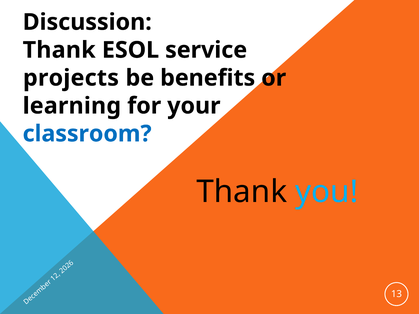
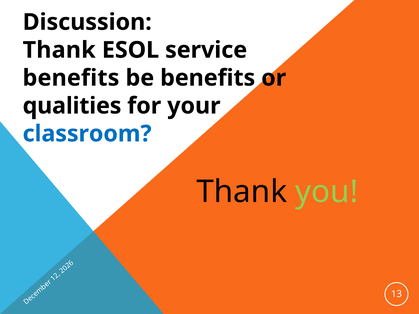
projects at (71, 78): projects -> benefits
learning: learning -> qualities
you colour: light blue -> light green
